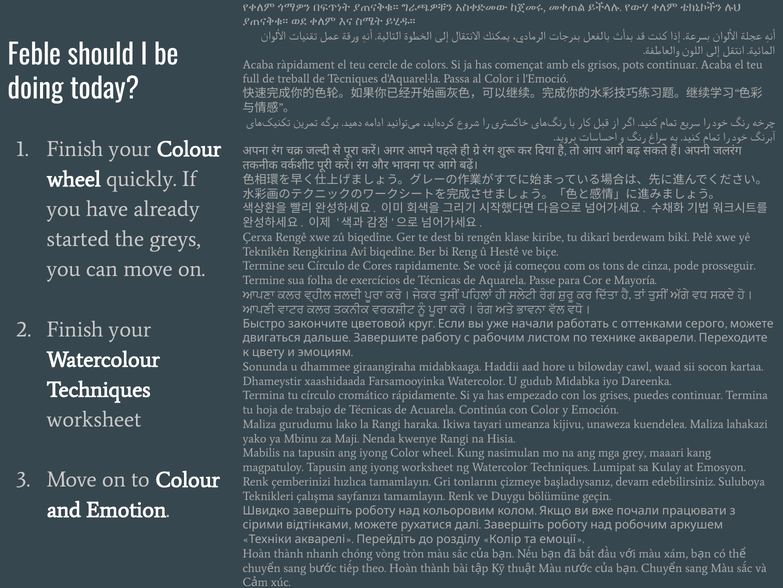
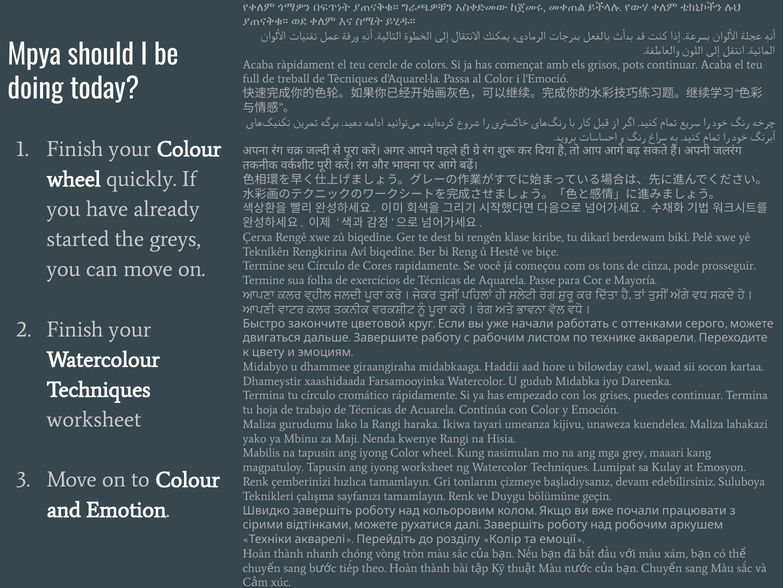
Feble: Feble -> Mpya
Sonunda: Sonunda -> Midabyo
